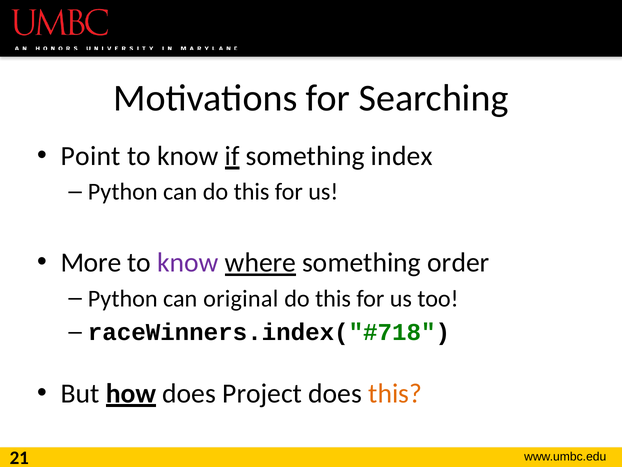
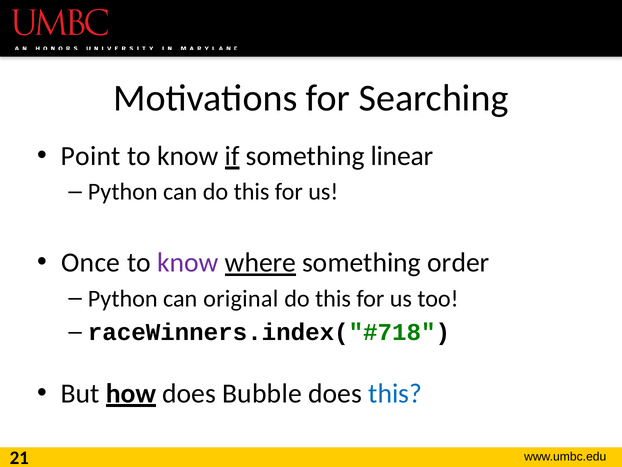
index: index -> linear
More: More -> Once
Project: Project -> Bubble
this at (395, 393) colour: orange -> blue
